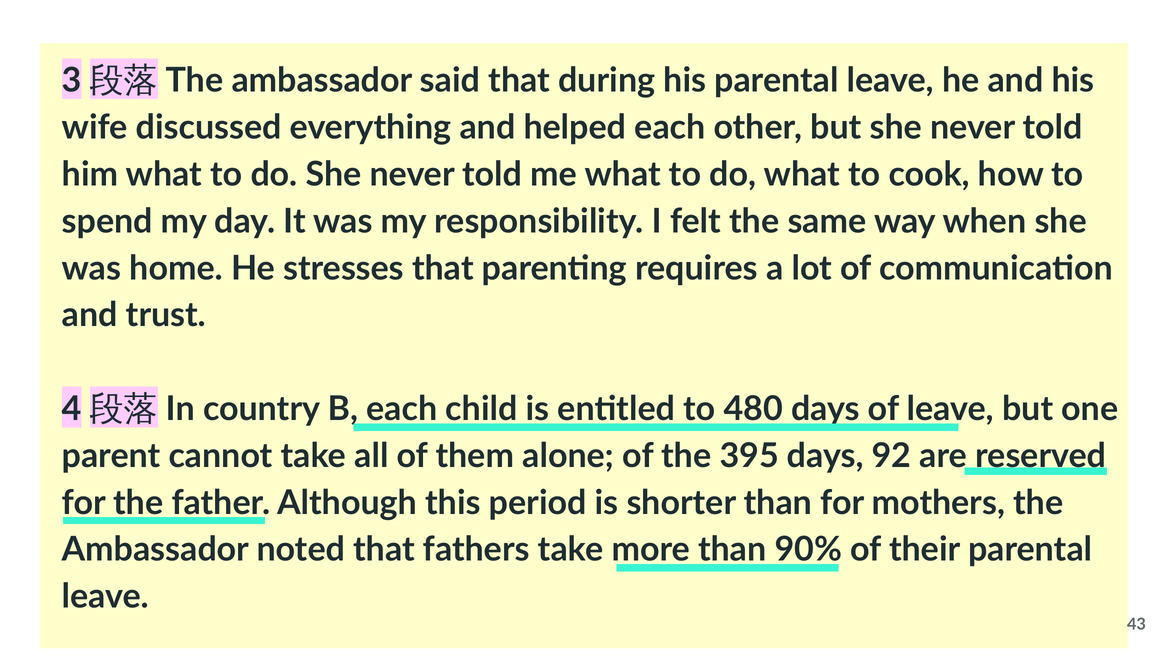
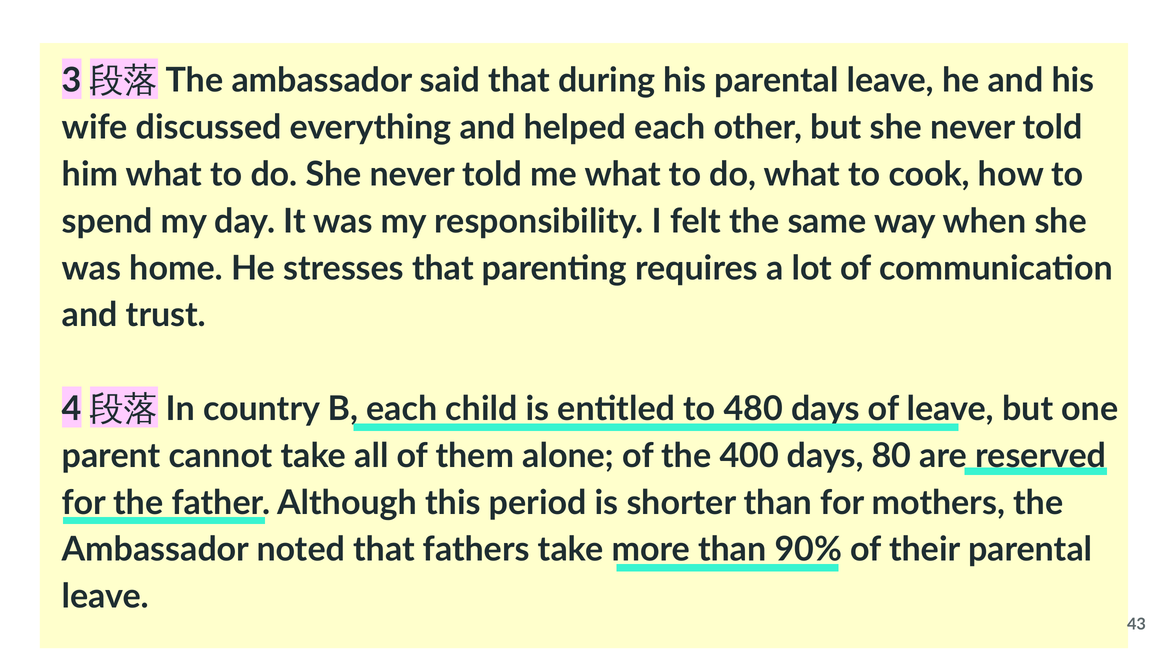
395: 395 -> 400
92: 92 -> 80
